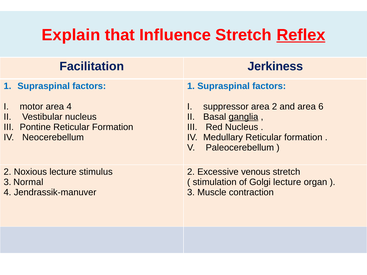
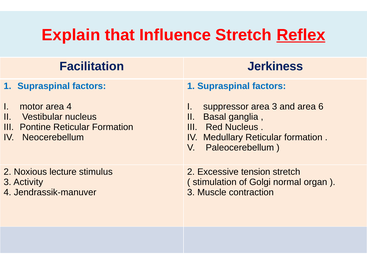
area 2: 2 -> 3
ganglia underline: present -> none
venous: venous -> tension
Normal: Normal -> Activity
Golgi lecture: lecture -> normal
